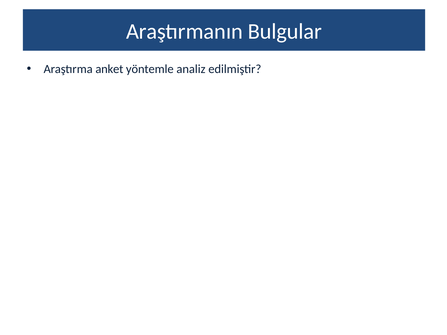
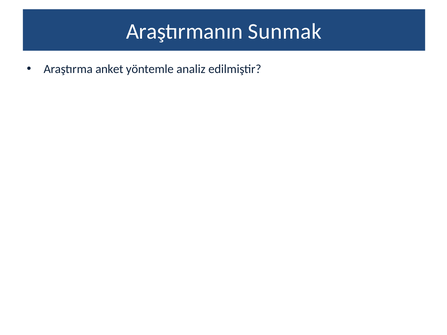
Bulgular: Bulgular -> Sunmak
